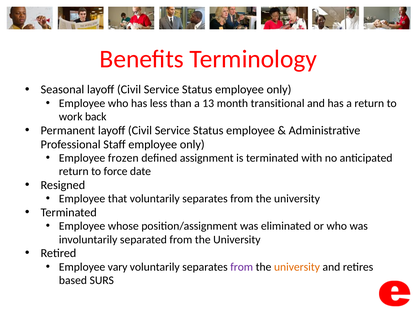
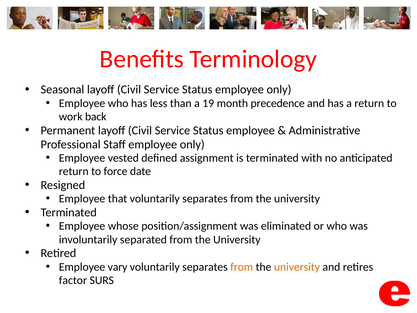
13: 13 -> 19
transitional: transitional -> precedence
frozen: frozen -> vested
from at (242, 267) colour: purple -> orange
based: based -> factor
